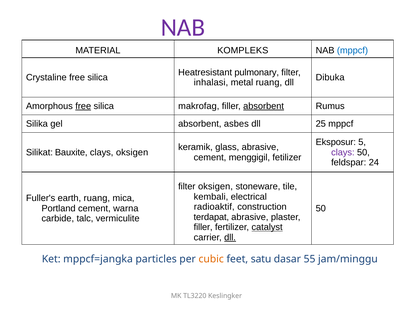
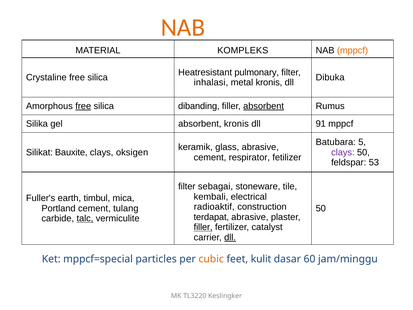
NAB at (183, 28) colour: purple -> orange
mppcf at (352, 51) colour: blue -> orange
metal ruang: ruang -> kronis
makrofag: makrofag -> dibanding
absorbent asbes: asbes -> kronis
25: 25 -> 91
Eksposur: Eksposur -> Batubara
menggigil: menggigil -> respirator
24: 24 -> 53
filter oksigen: oksigen -> sebagai
earth ruang: ruang -> timbul
warna: warna -> tulang
talc underline: none -> present
filler at (203, 227) underline: none -> present
catalyst underline: present -> none
mppcf=jangka: mppcf=jangka -> mppcf=special
satu: satu -> kulit
55: 55 -> 60
